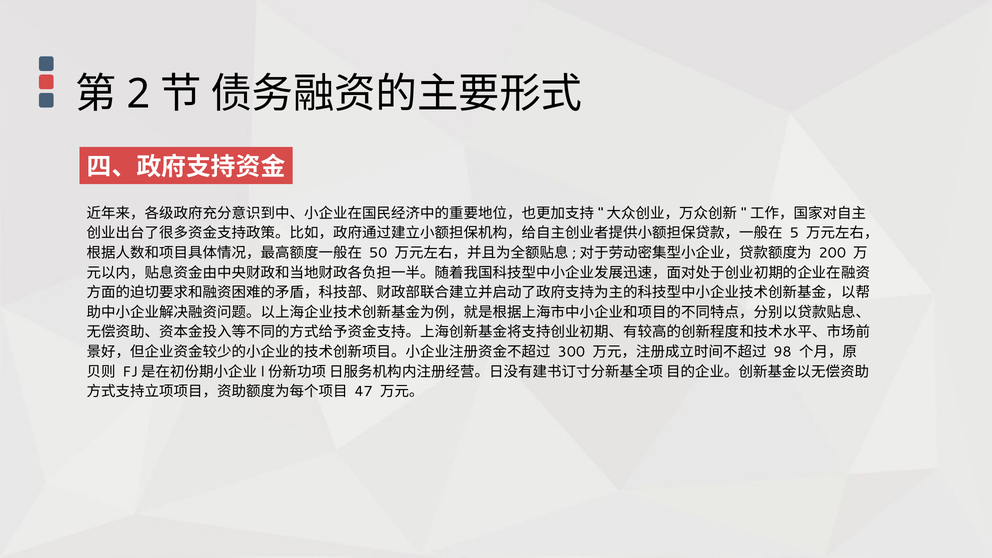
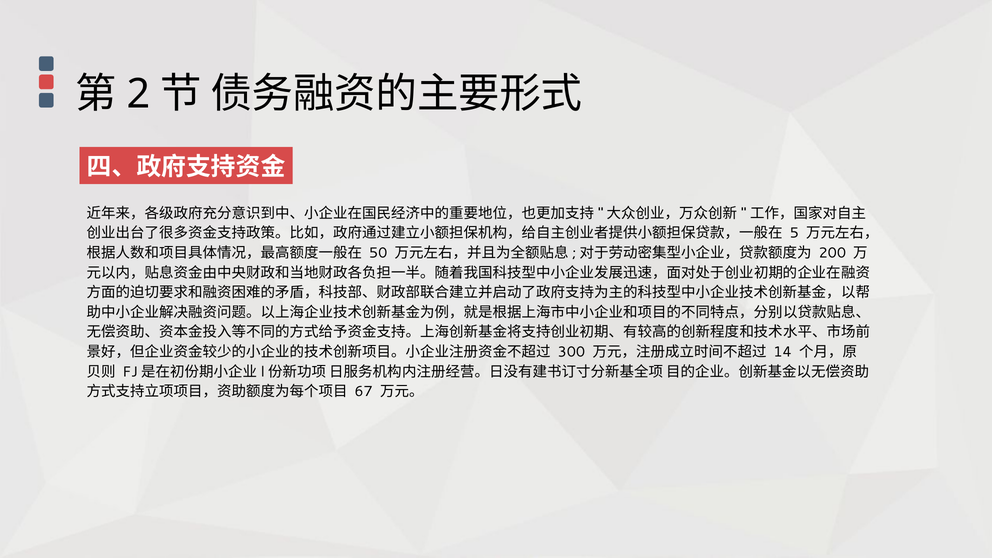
98: 98 -> 14
47: 47 -> 67
